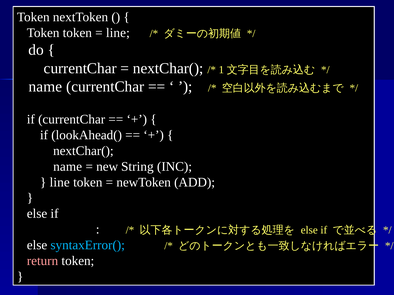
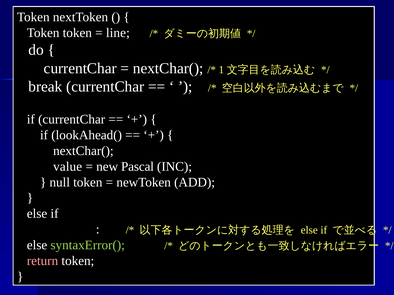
name at (45, 87): name -> break
name at (68, 167): name -> value
String: String -> Pascal
line at (60, 182): line -> null
syntaxError( colour: light blue -> light green
